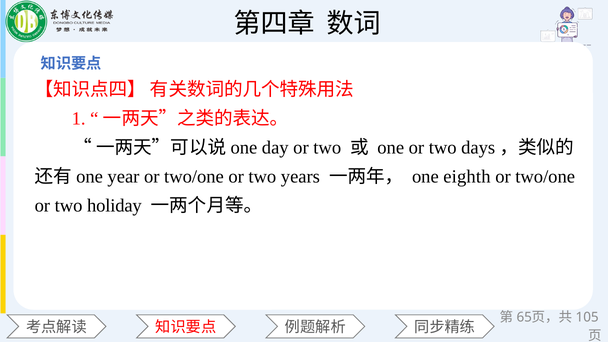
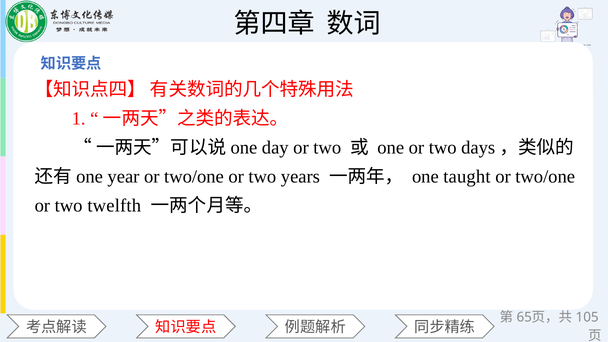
eighth: eighth -> taught
holiday: holiday -> twelfth
